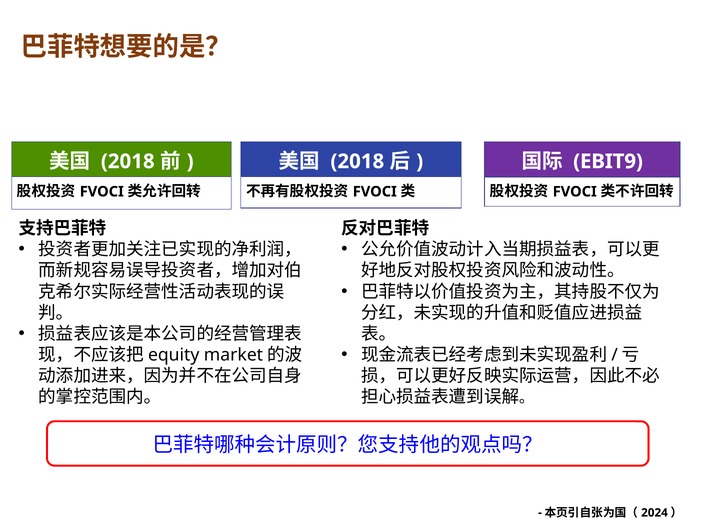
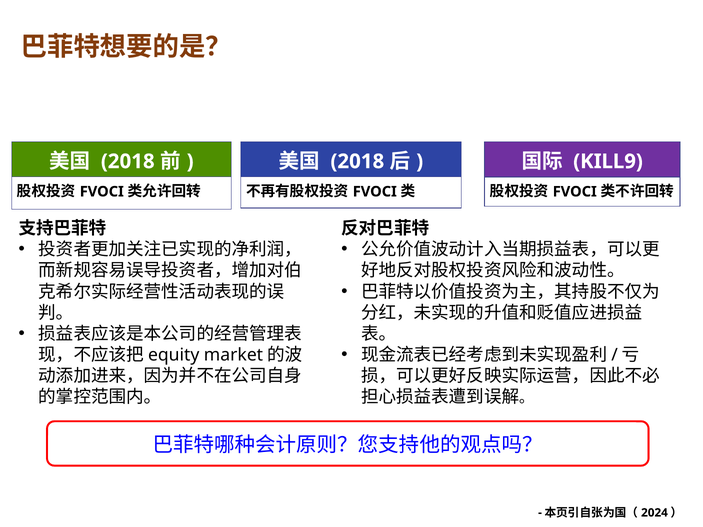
EBIT9: EBIT9 -> KILL9
